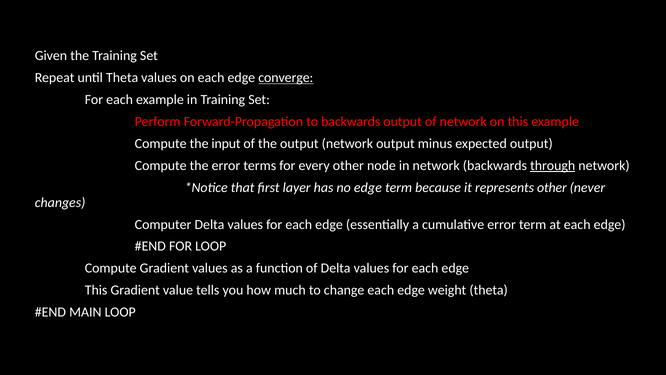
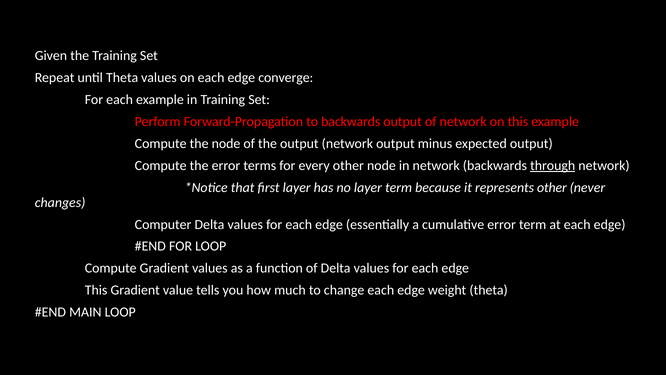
converge underline: present -> none
the input: input -> node
no edge: edge -> layer
